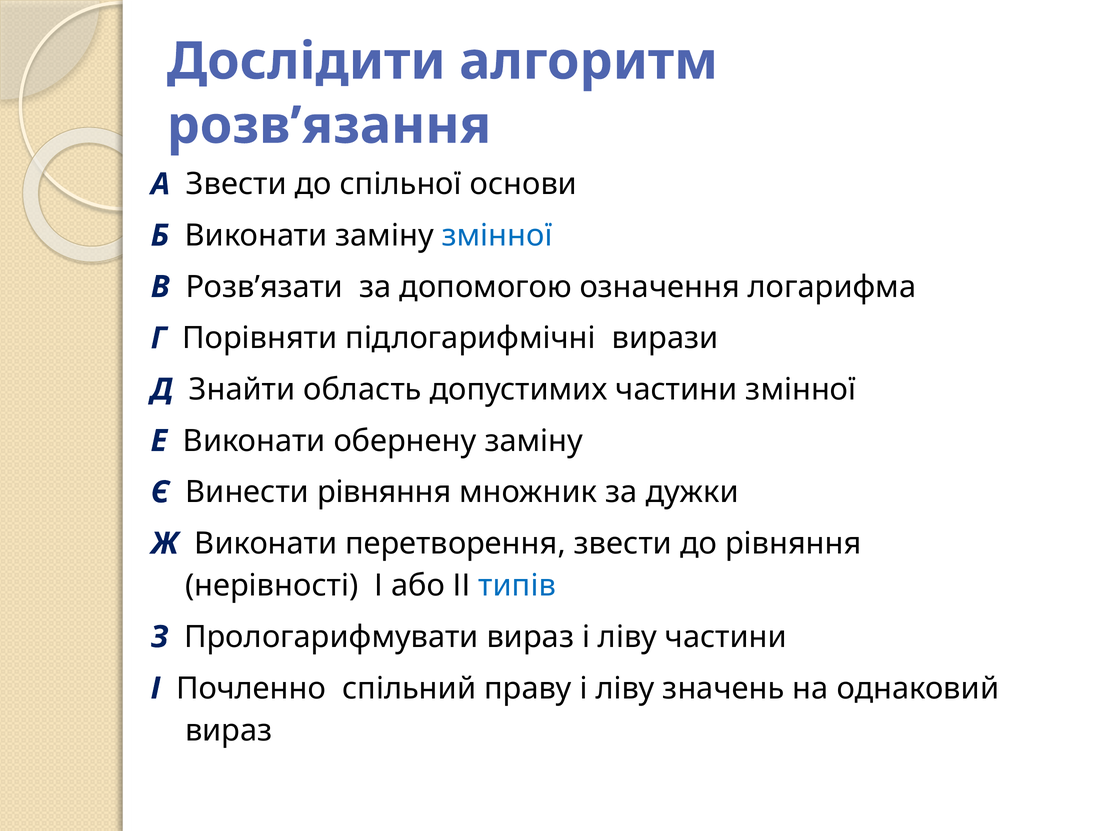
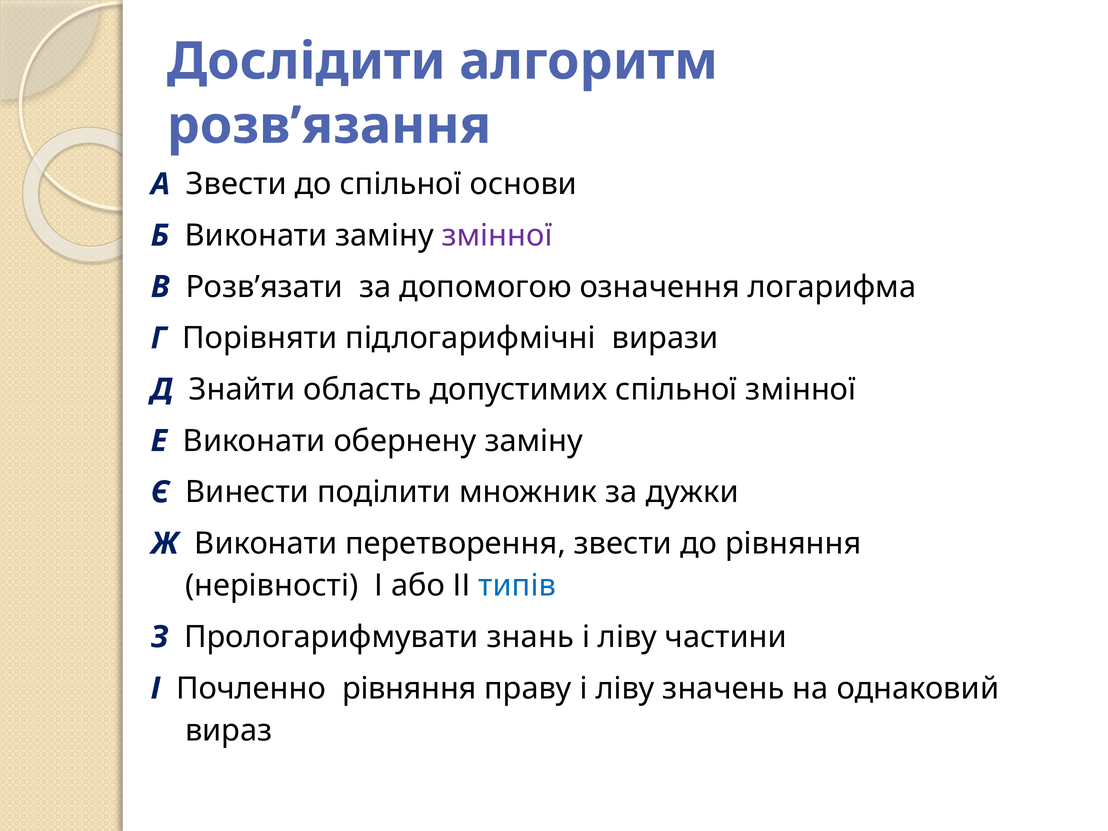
змінної at (497, 236) colour: blue -> purple
допустимих частини: частини -> спільної
Винести рівняння: рівняння -> поділити
Прологарифмувати вираз: вираз -> знань
Почленно спільний: спільний -> рівняння
